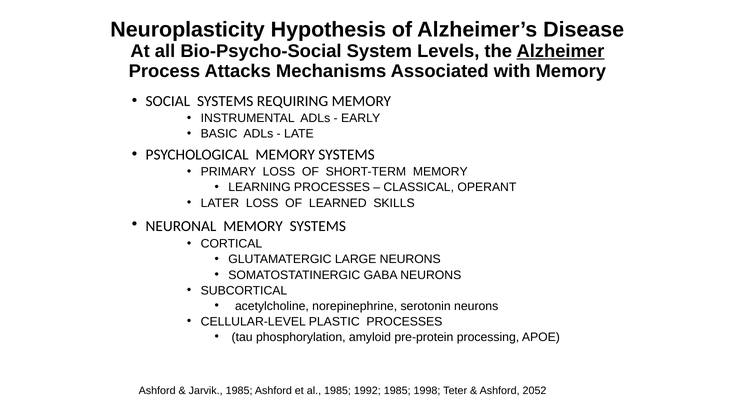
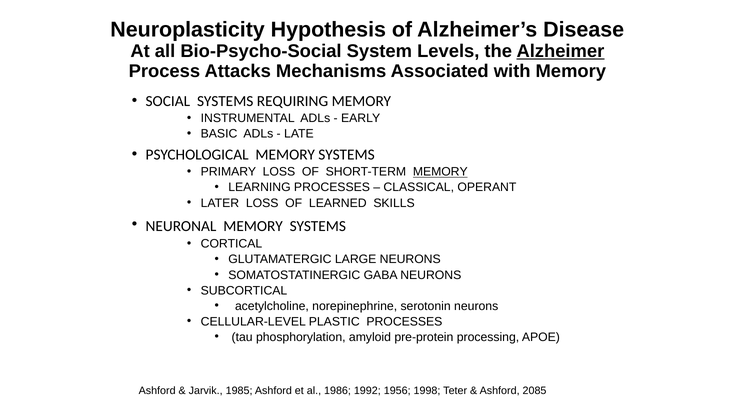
MEMORY at (440, 172) underline: none -> present
al 1985: 1985 -> 1986
1992 1985: 1985 -> 1956
2052: 2052 -> 2085
